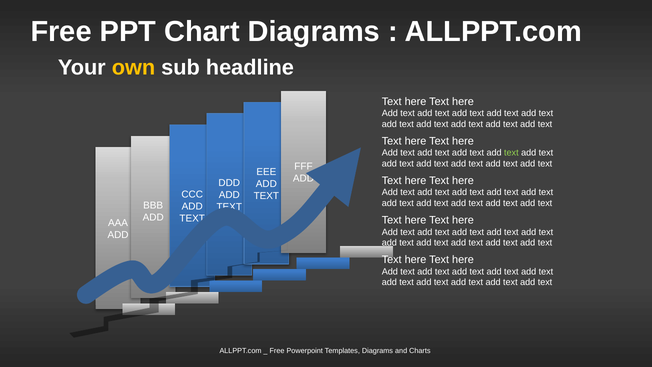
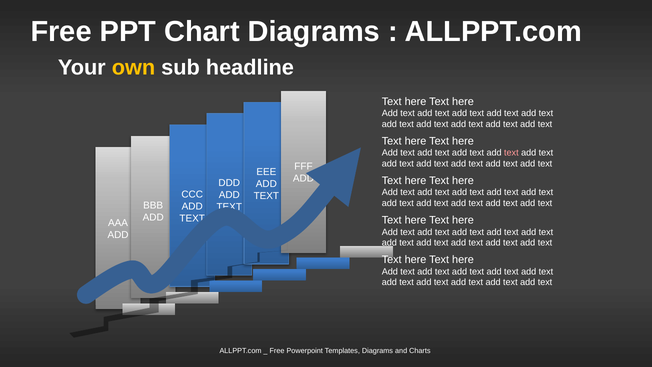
text at (511, 153) colour: light green -> pink
